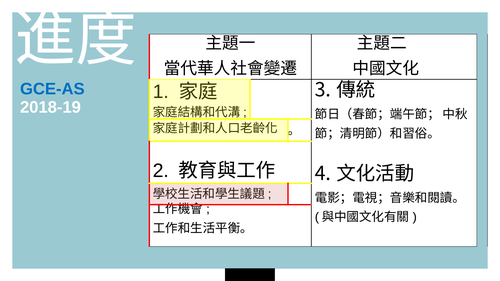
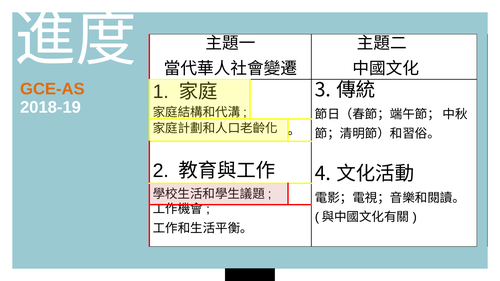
GCE-AS colour: blue -> orange
